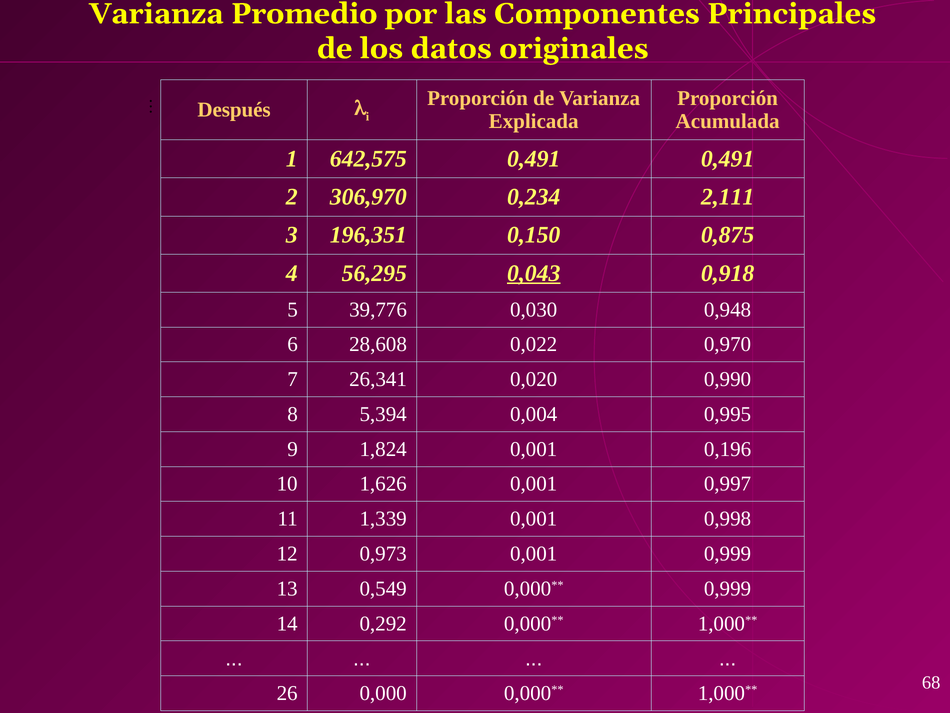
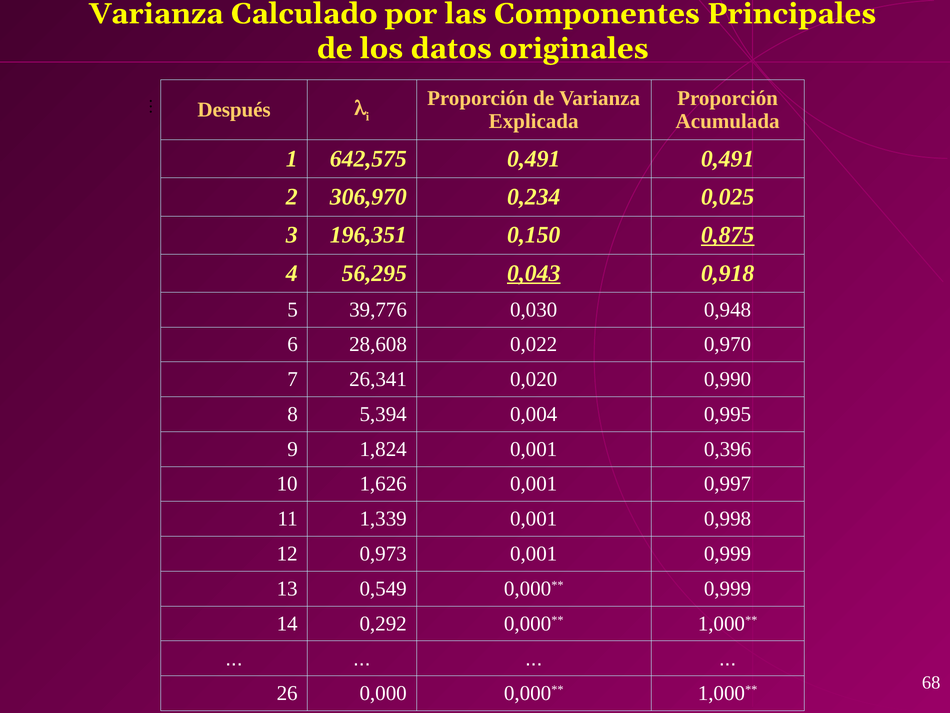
Promedio: Promedio -> Calculado
2,111: 2,111 -> 0,025
0,875 underline: none -> present
0,196: 0,196 -> 0,396
